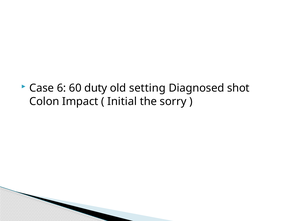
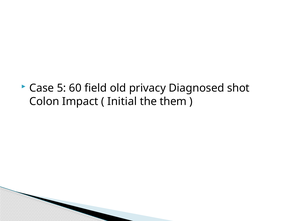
6: 6 -> 5
duty: duty -> field
setting: setting -> privacy
sorry: sorry -> them
